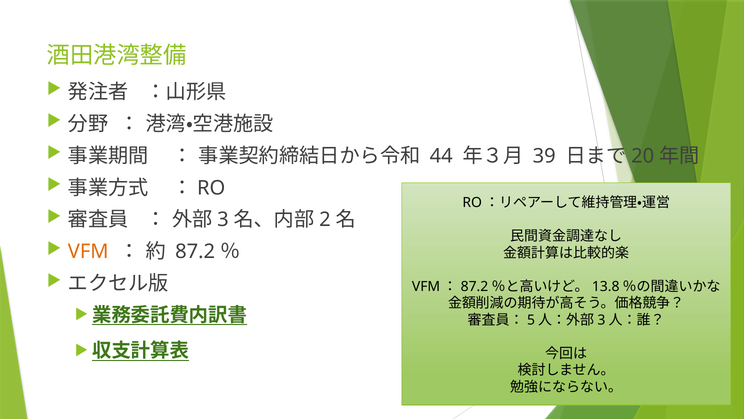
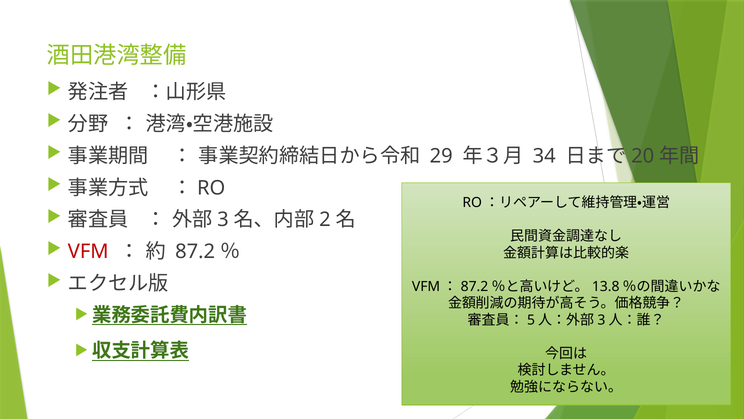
44: 44 -> 29
39: 39 -> 34
VFM colour: orange -> red
